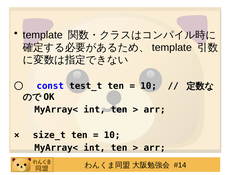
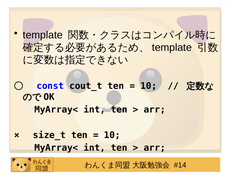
test_t: test_t -> cout_t
